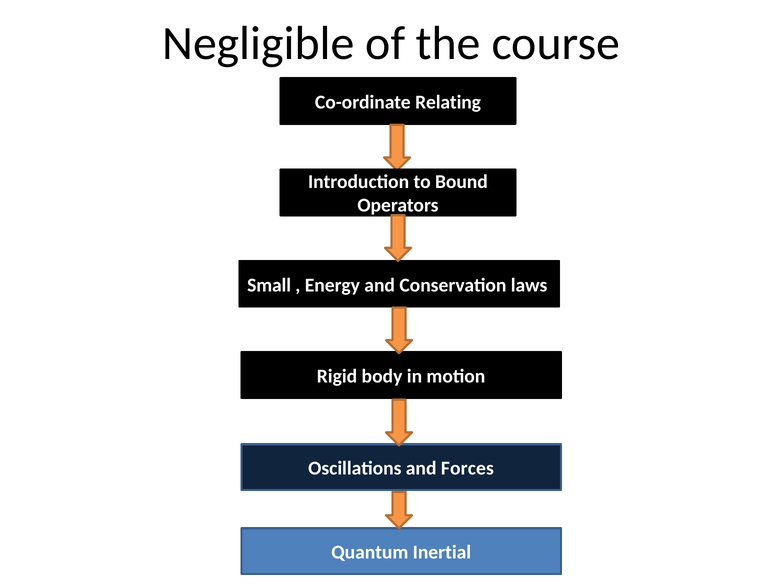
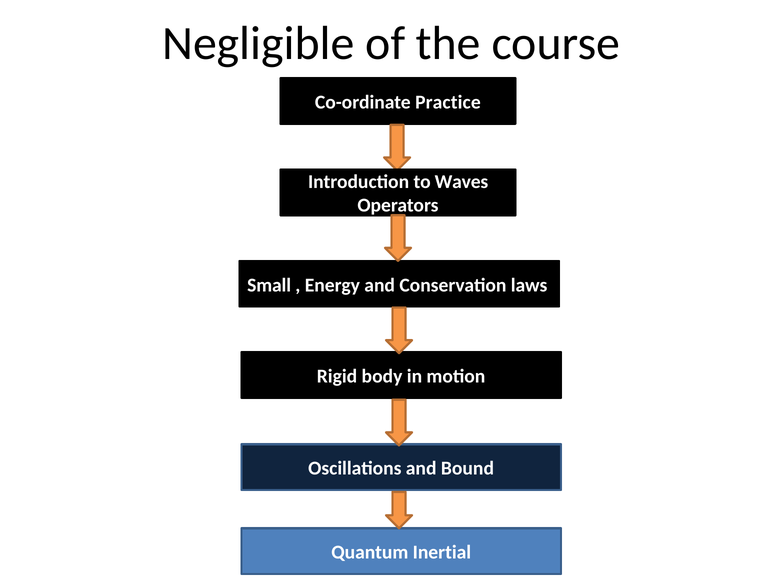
Relating: Relating -> Practice
Bound: Bound -> Waves
Forces: Forces -> Bound
